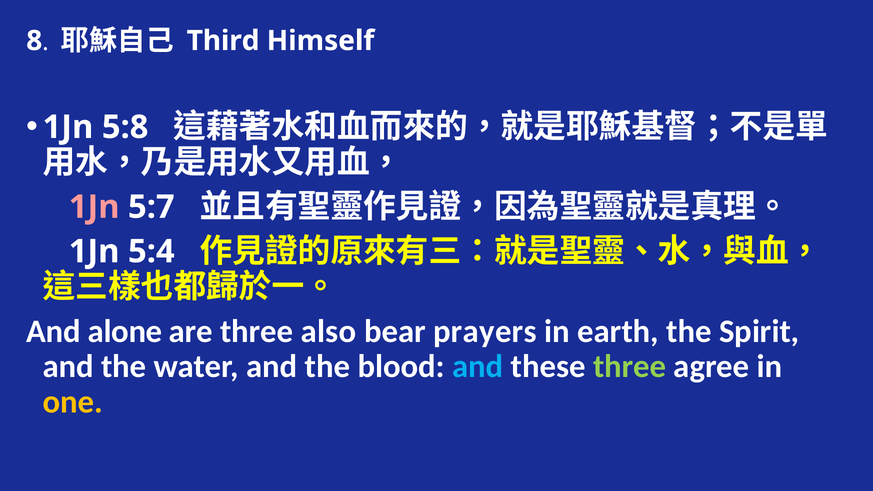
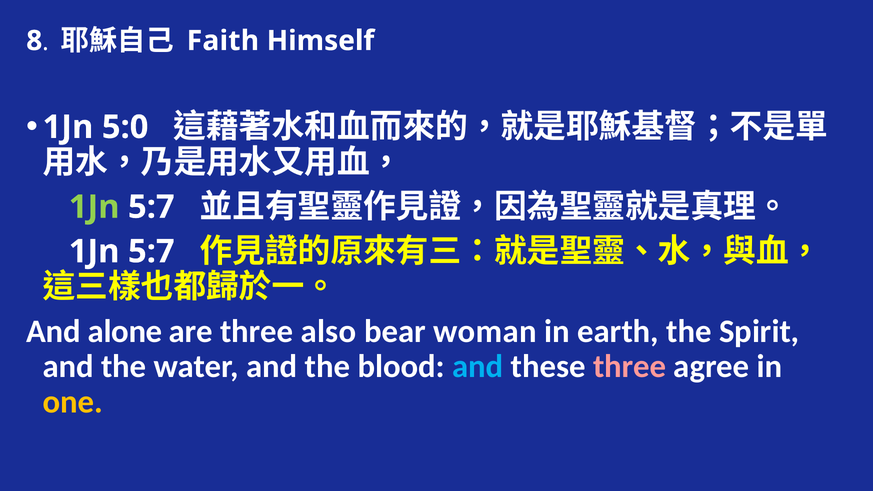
Third: Third -> Faith
5:8: 5:8 -> 5:0
1Jn at (94, 207) colour: pink -> light green
5:4 at (151, 252): 5:4 -> 5:7
prayers: prayers -> woman
three at (630, 367) colour: light green -> pink
